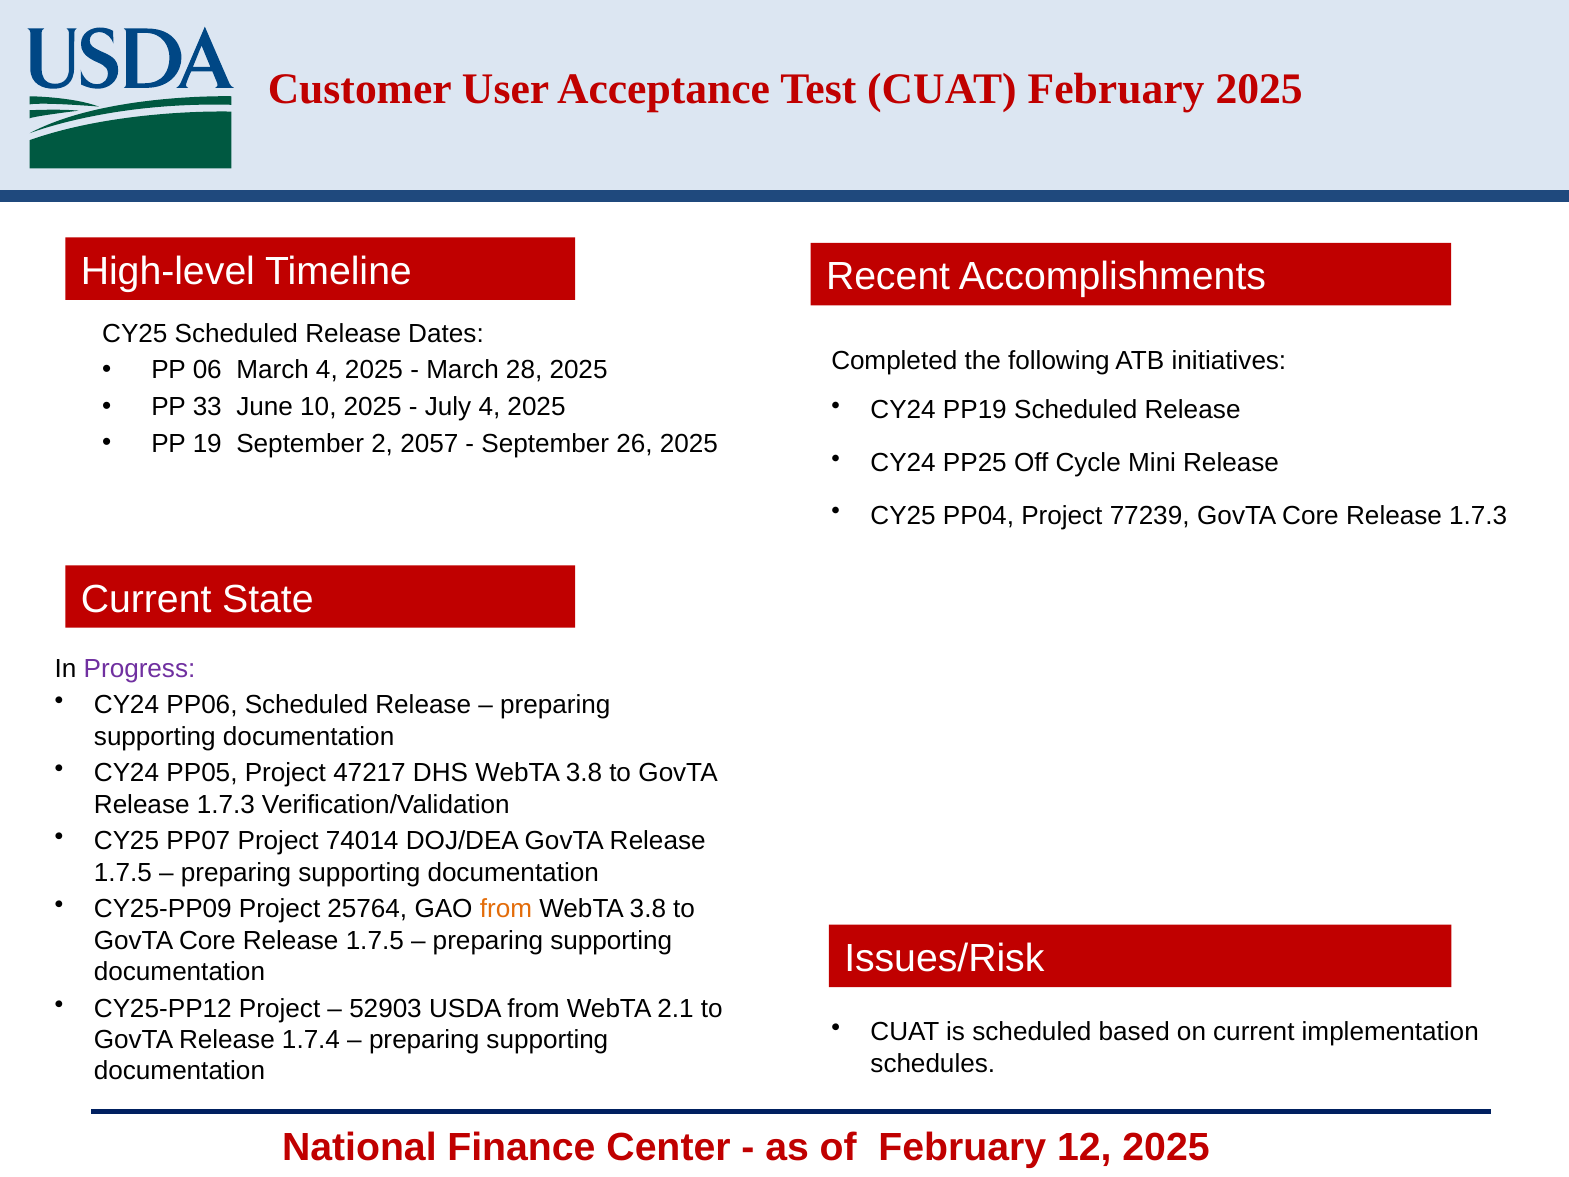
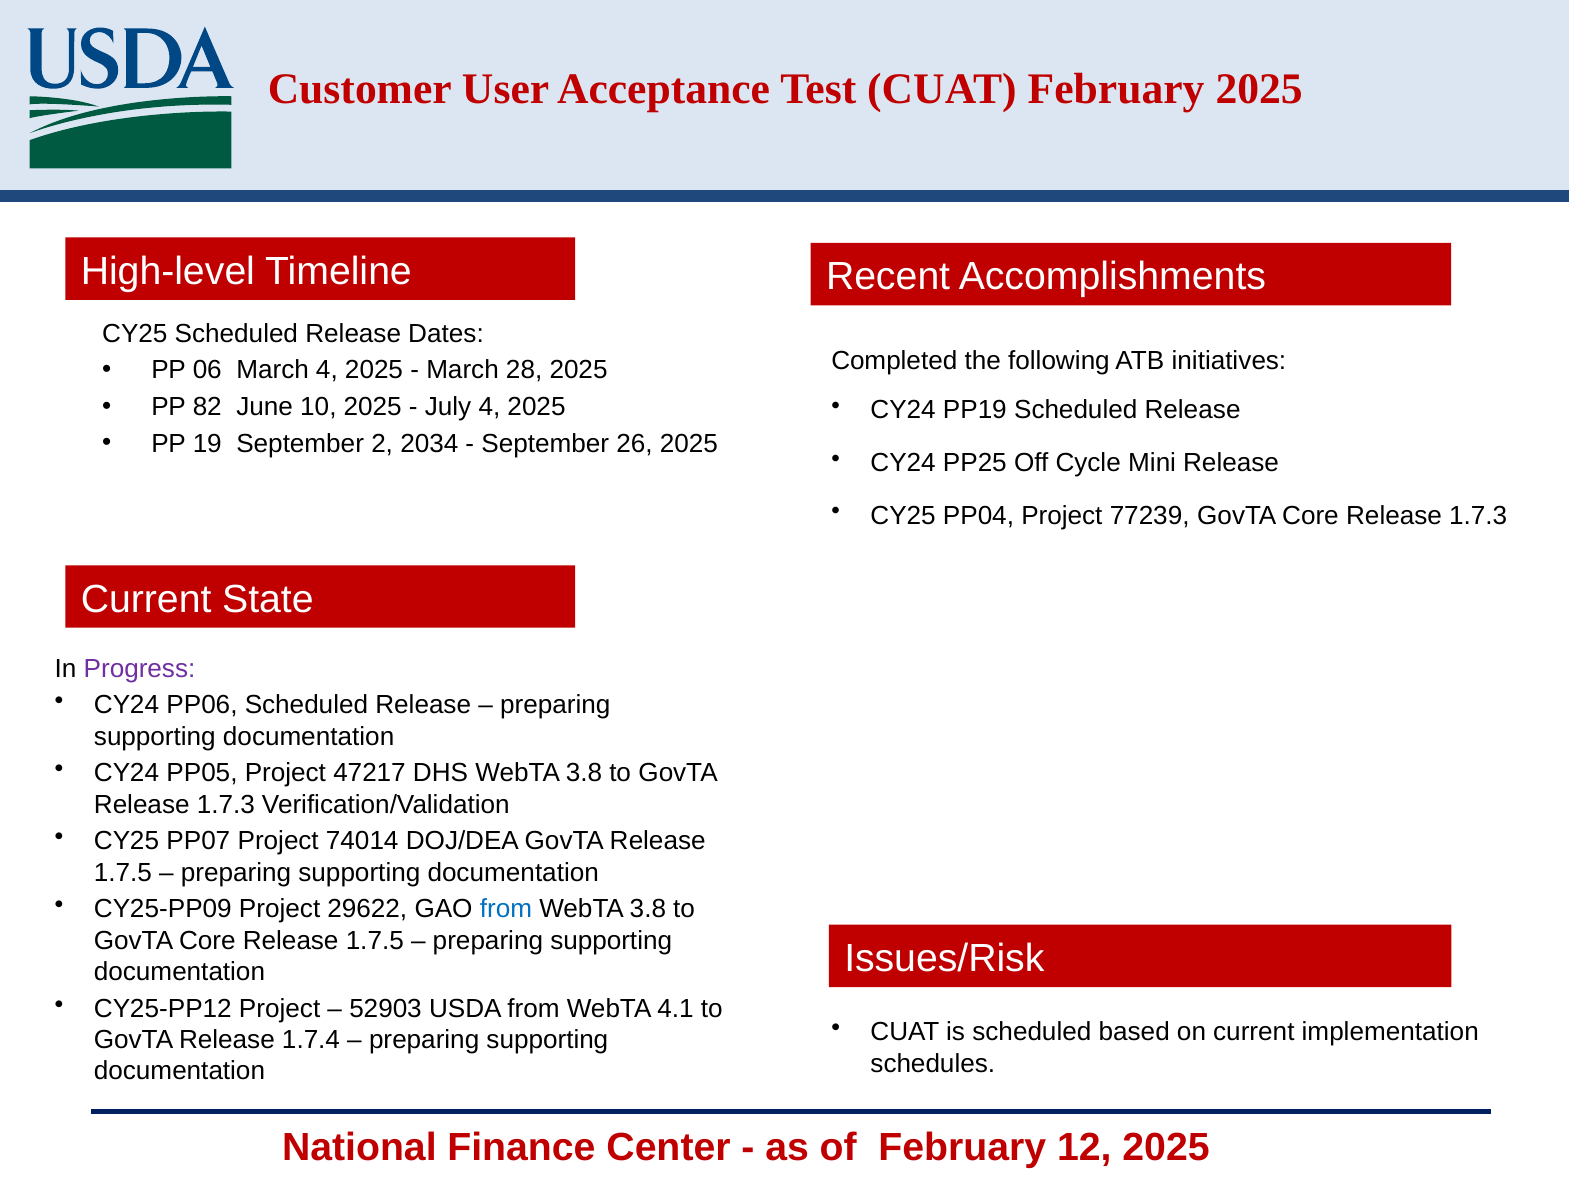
33: 33 -> 82
2057: 2057 -> 2034
25764: 25764 -> 29622
from at (506, 909) colour: orange -> blue
2.1: 2.1 -> 4.1
